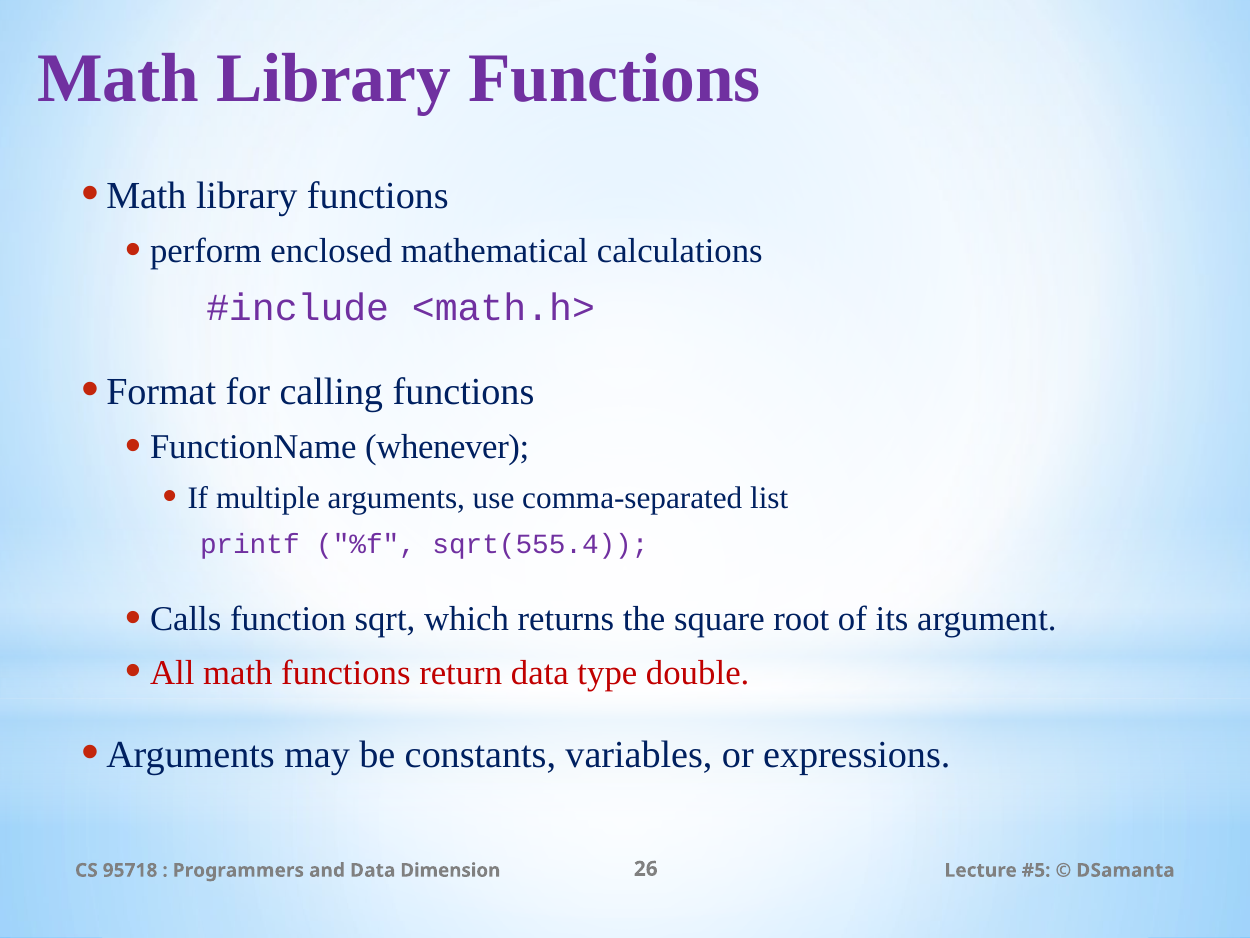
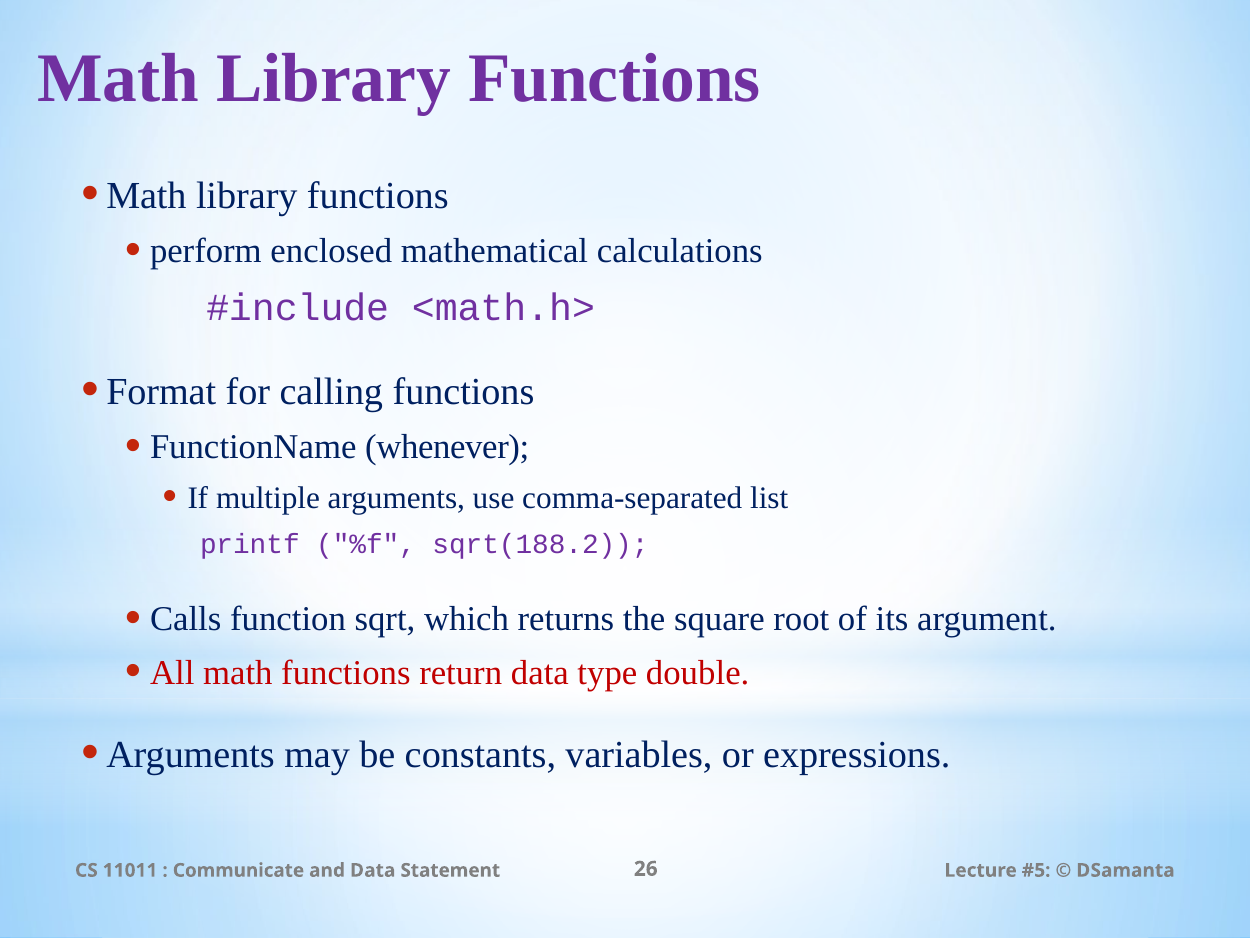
sqrt(555.4: sqrt(555.4 -> sqrt(188.2
95718: 95718 -> 11011
Programmers: Programmers -> Communicate
Dimension: Dimension -> Statement
